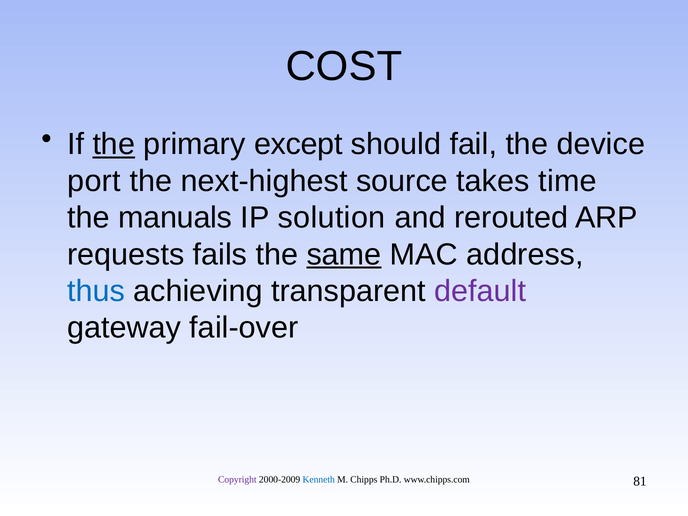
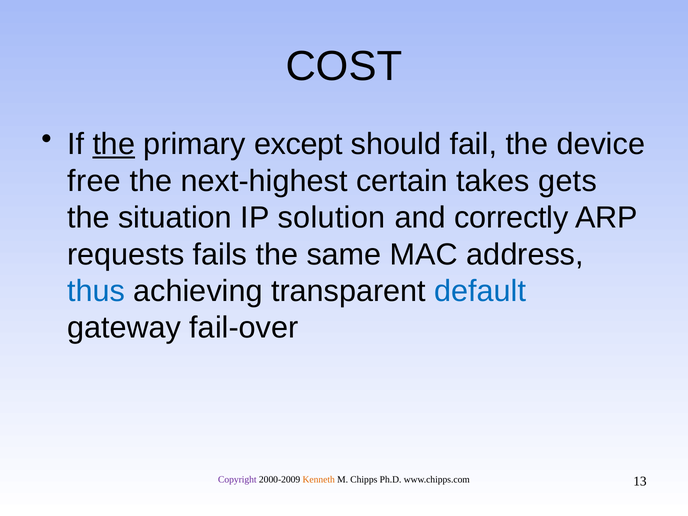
port: port -> free
source: source -> certain
time: time -> gets
manuals: manuals -> situation
rerouted: rerouted -> correctly
same underline: present -> none
default colour: purple -> blue
Kenneth colour: blue -> orange
81: 81 -> 13
